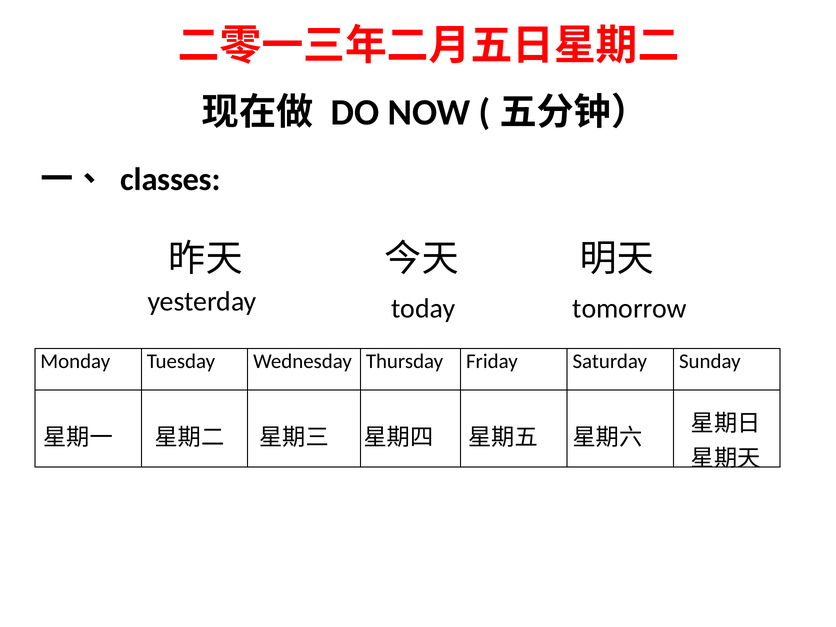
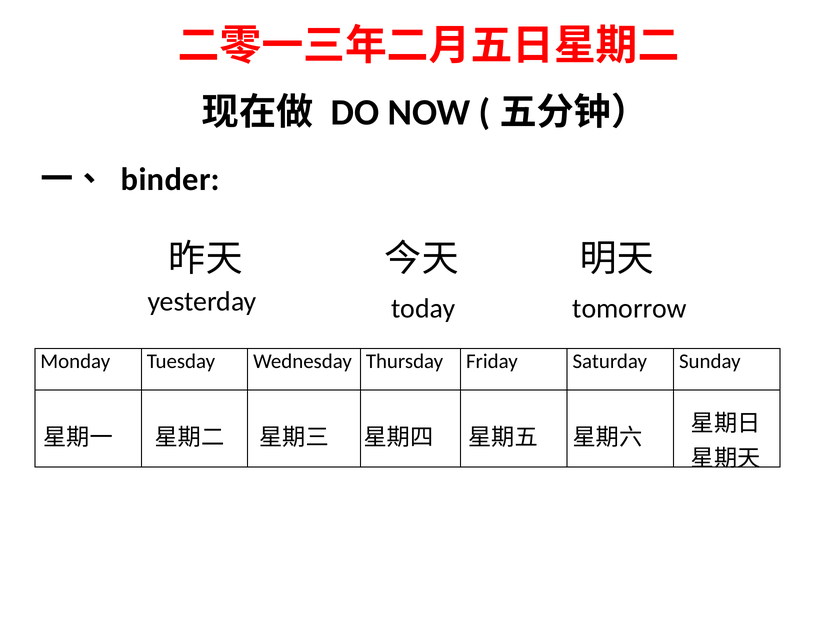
classes: classes -> binder
